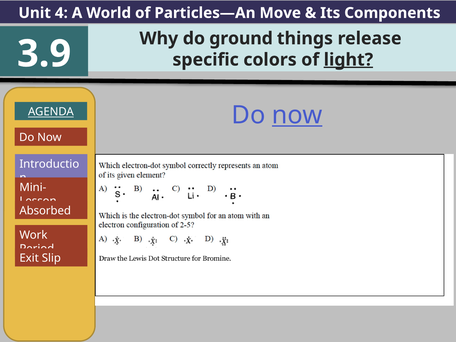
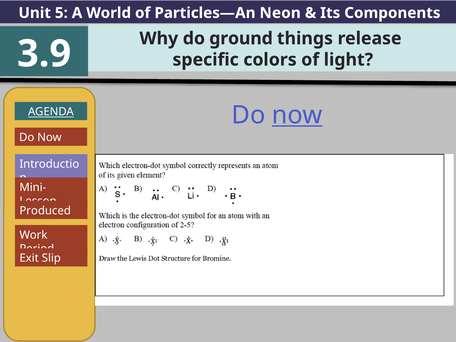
4: 4 -> 5
Move: Move -> Neon
light underline: present -> none
Absorbed: Absorbed -> Produced
